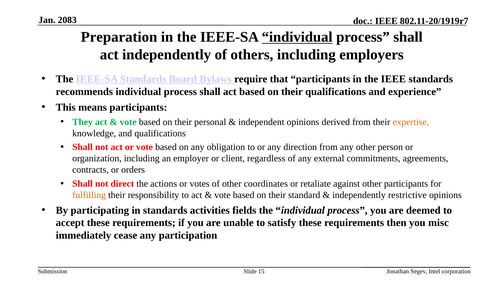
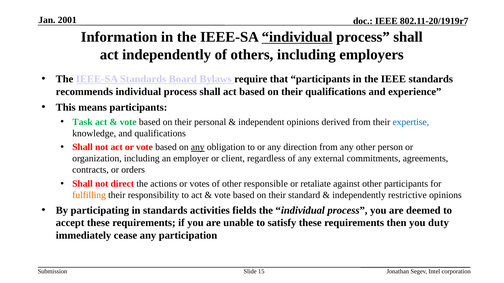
2083: 2083 -> 2001
Preparation: Preparation -> Information
They: They -> Task
expertise colour: orange -> blue
any at (198, 147) underline: none -> present
coordinates: coordinates -> responsible
misc: misc -> duty
